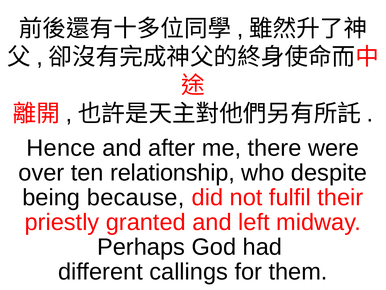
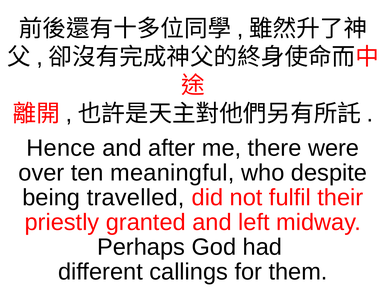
relationship: relationship -> meaningful
because: because -> travelled
